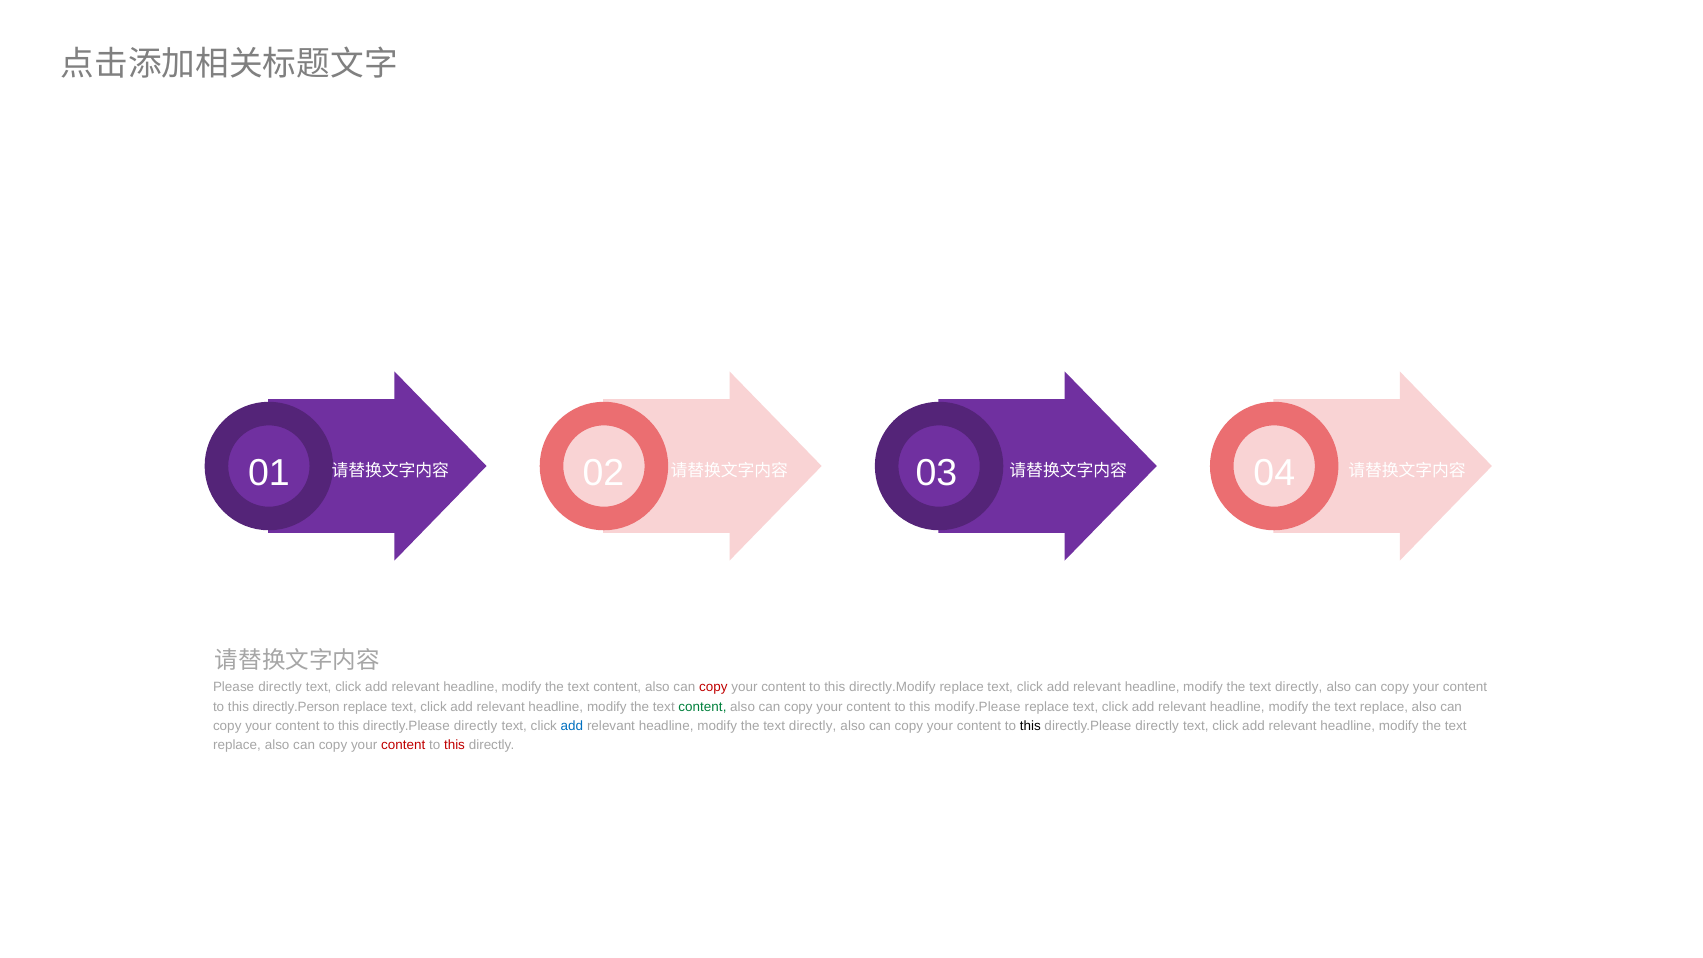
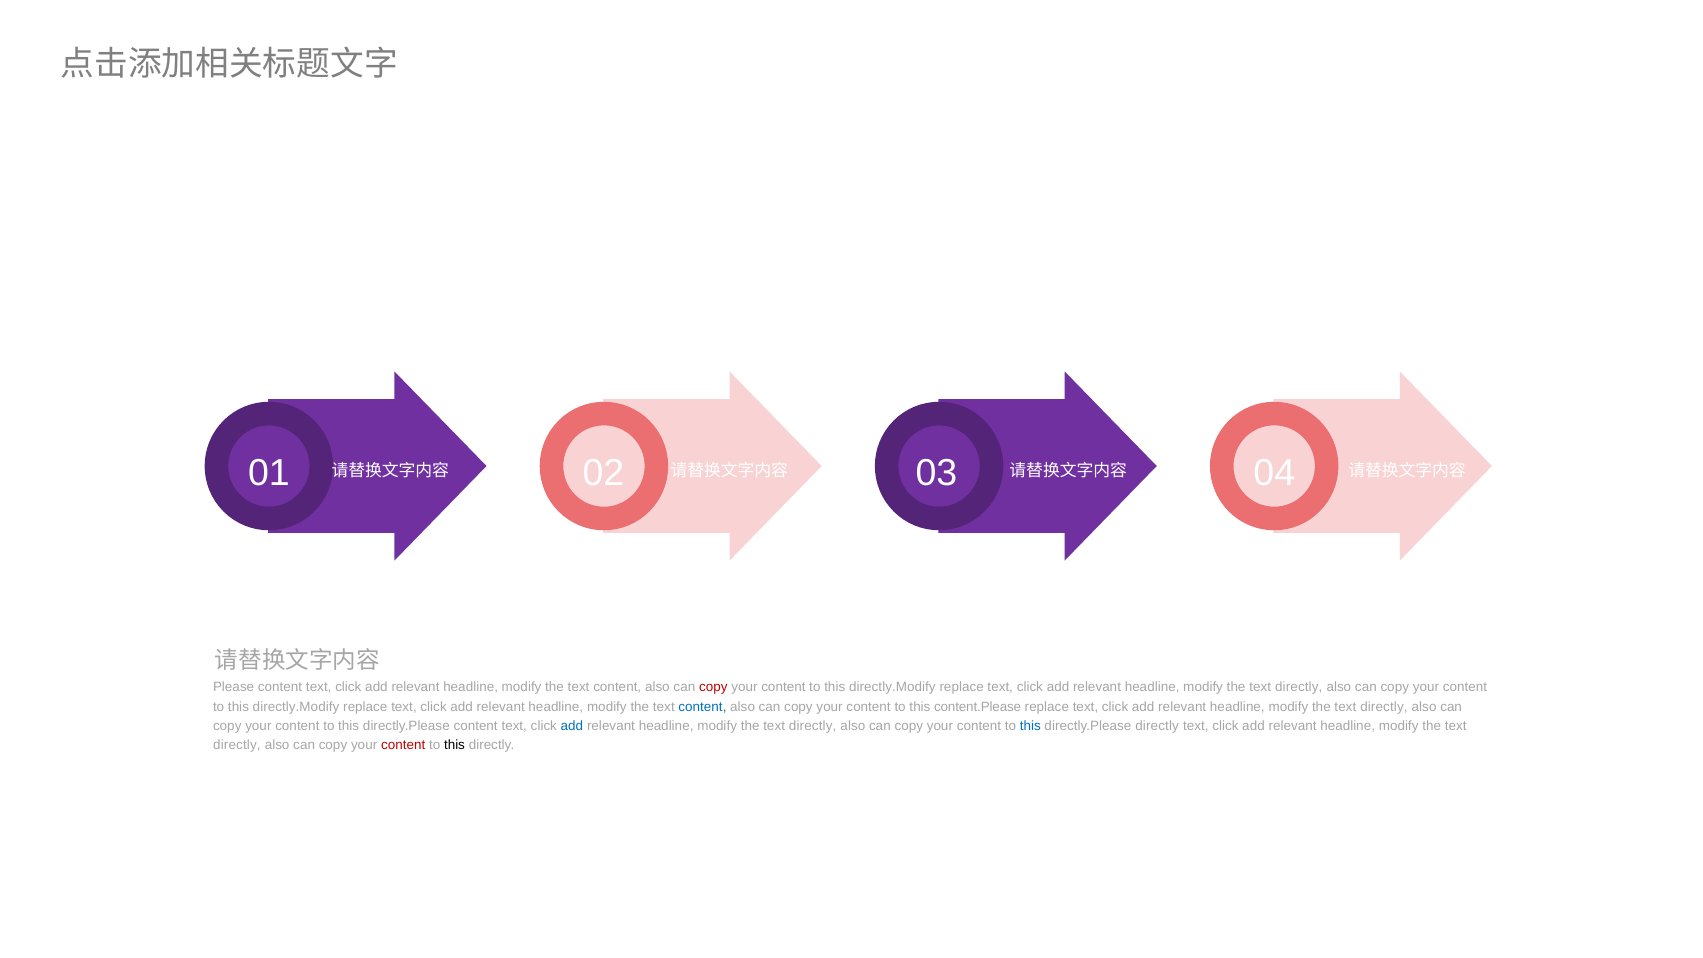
Please directly: directly -> content
directly.Person at (296, 707): directly.Person -> directly.Modify
content at (702, 707) colour: green -> blue
modify.Please: modify.Please -> content.Please
replace at (1384, 707): replace -> directly
directly at (476, 726): directly -> content
this at (1030, 726) colour: black -> blue
replace at (237, 745): replace -> directly
this at (455, 745) colour: red -> black
